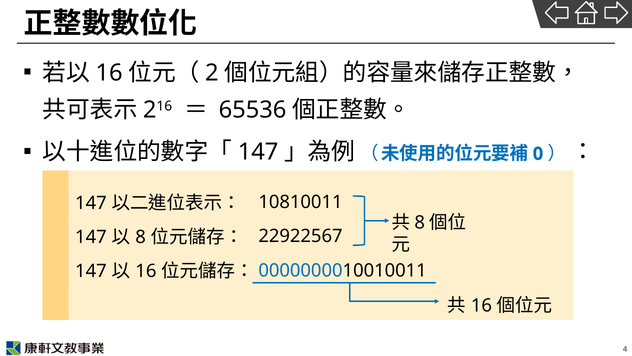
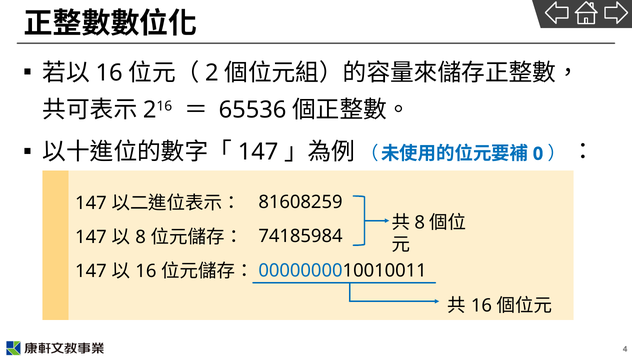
10810011: 10810011 -> 81608259
22922567: 22922567 -> 74185984
